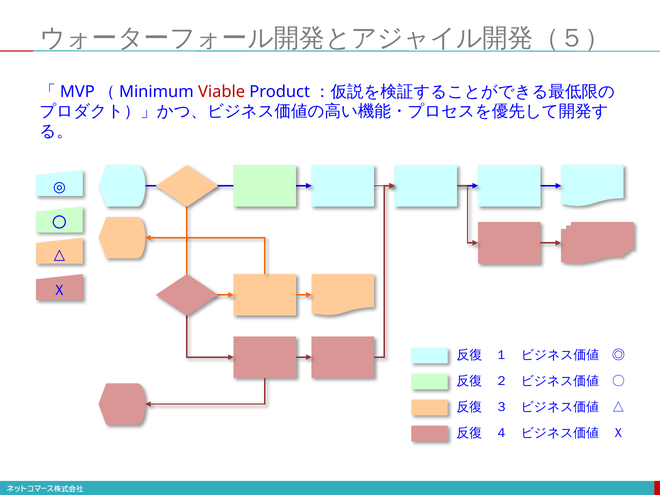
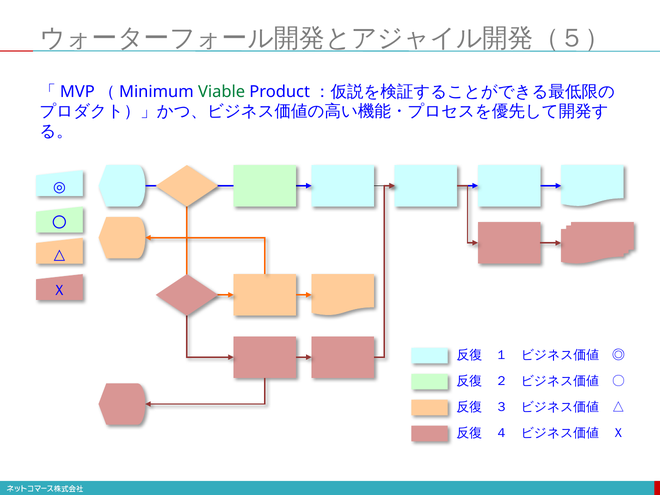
Viable colour: red -> green
